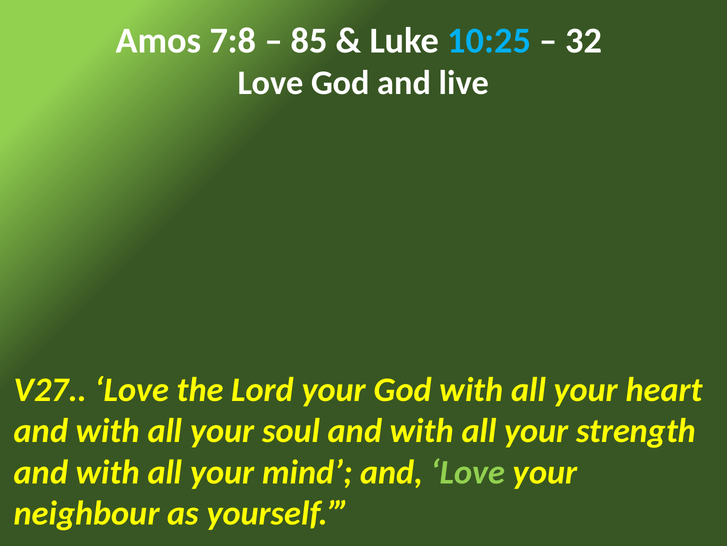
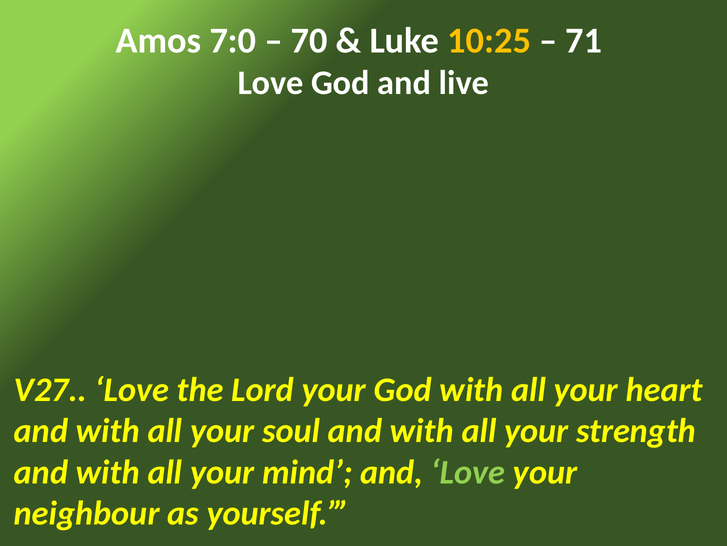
7:8: 7:8 -> 7:0
85: 85 -> 70
10:25 colour: light blue -> yellow
32: 32 -> 71
